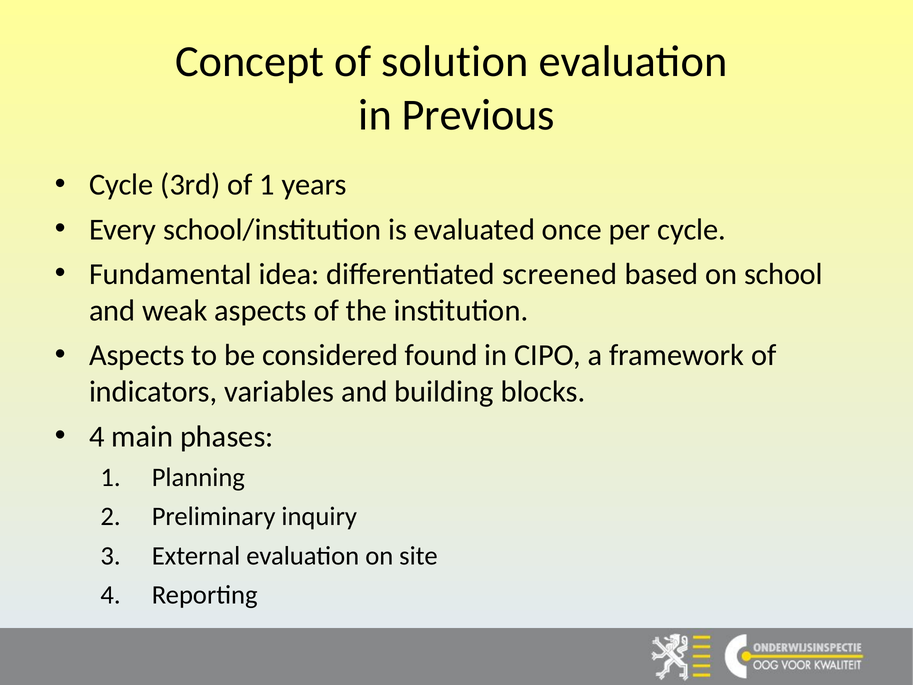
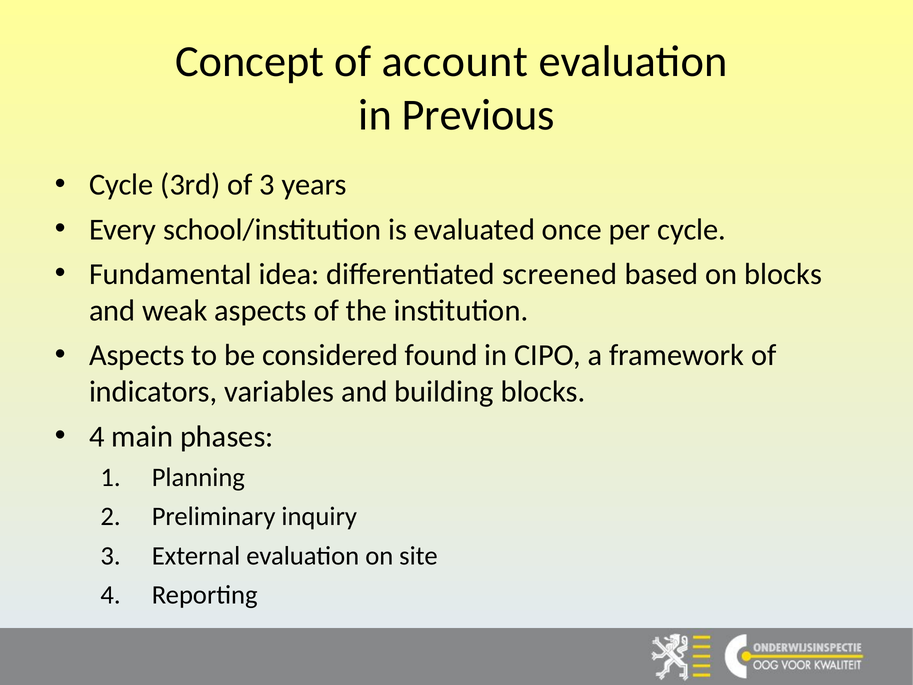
solution: solution -> account
of 1: 1 -> 3
on school: school -> blocks
